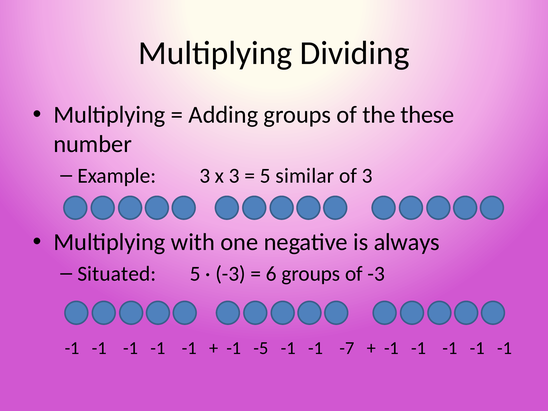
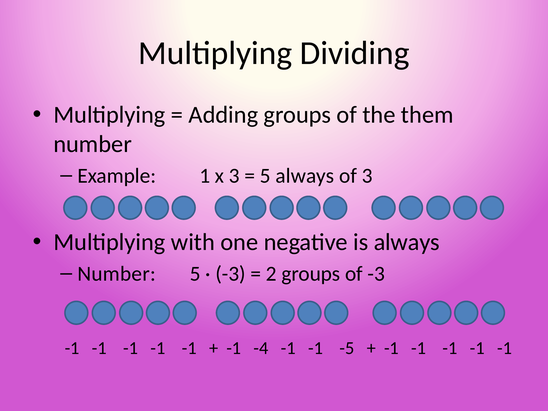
these: these -> them
Example 3: 3 -> 1
5 similar: similar -> always
Situated at (117, 274): Situated -> Number
6: 6 -> 2
-5: -5 -> -4
-7: -7 -> -5
